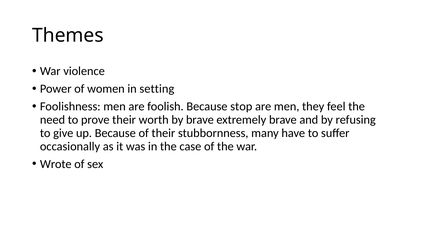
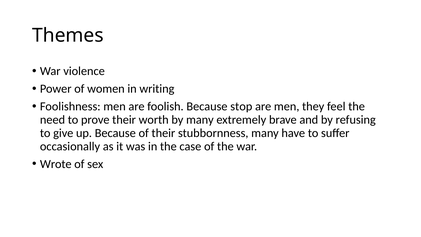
setting: setting -> writing
by brave: brave -> many
